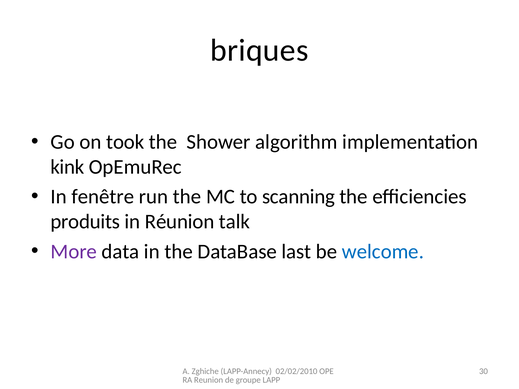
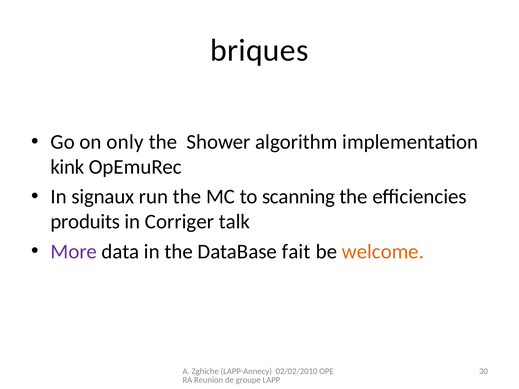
took: took -> only
fenêtre: fenêtre -> signaux
Réunion: Réunion -> Corriger
last: last -> fait
welcome colour: blue -> orange
